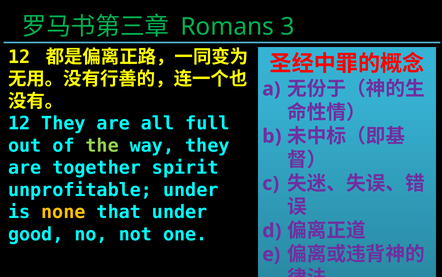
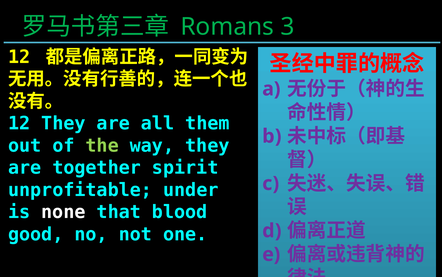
full: full -> them
none colour: yellow -> white
that under: under -> blood
